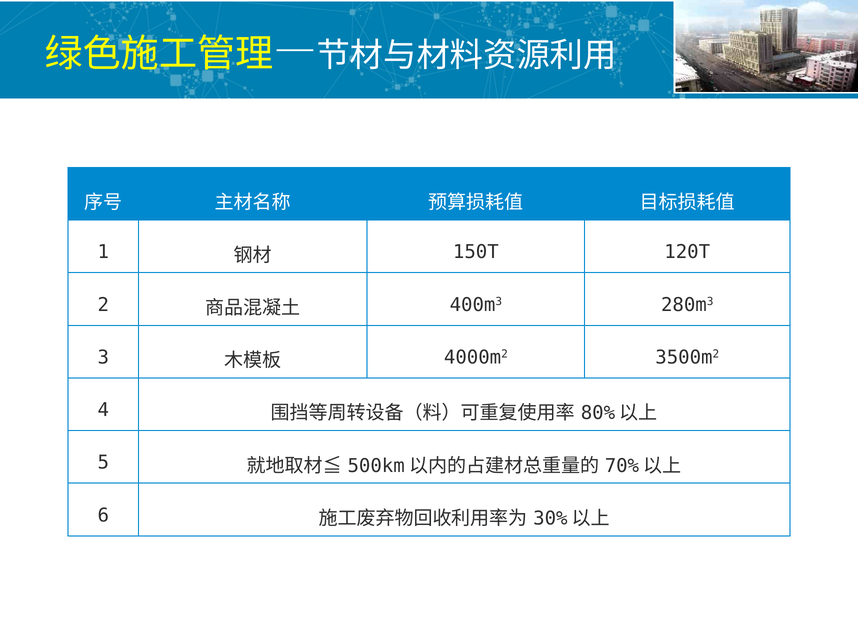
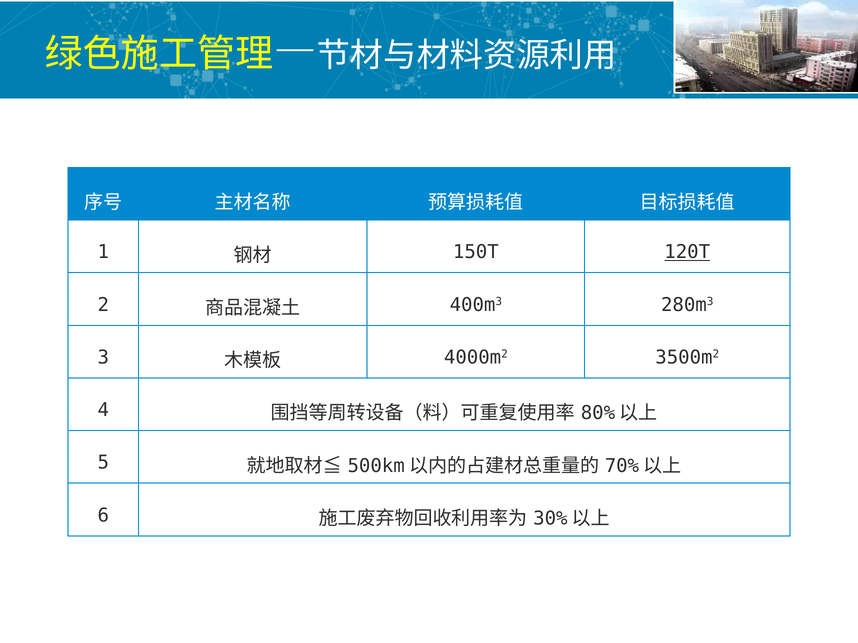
120T underline: none -> present
